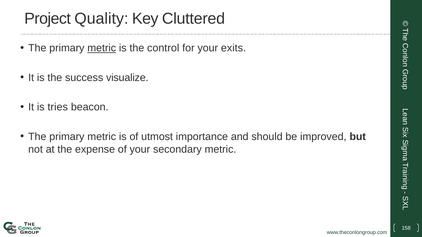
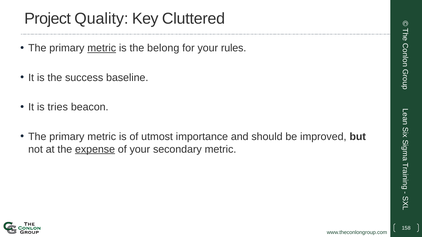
control: control -> belong
exits: exits -> rules
visualize: visualize -> baseline
expense underline: none -> present
